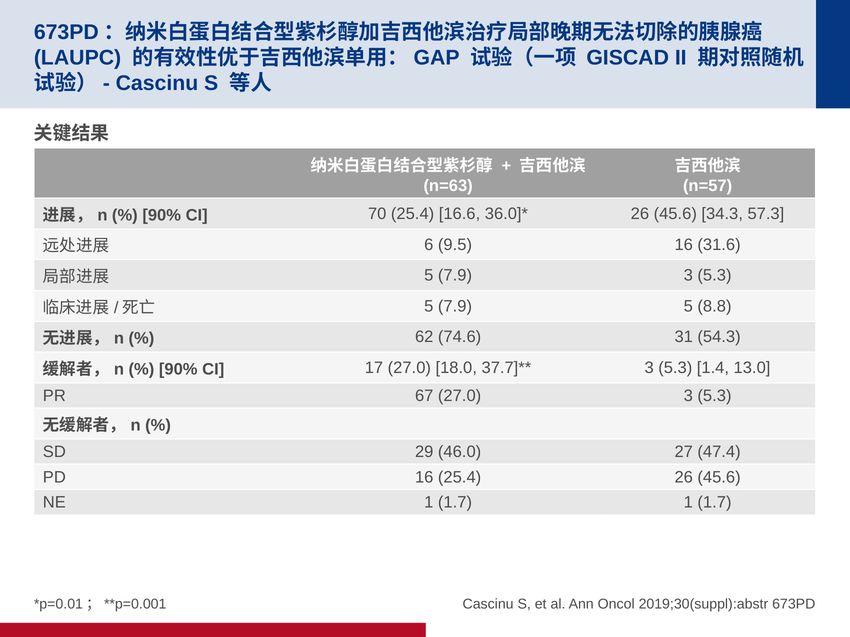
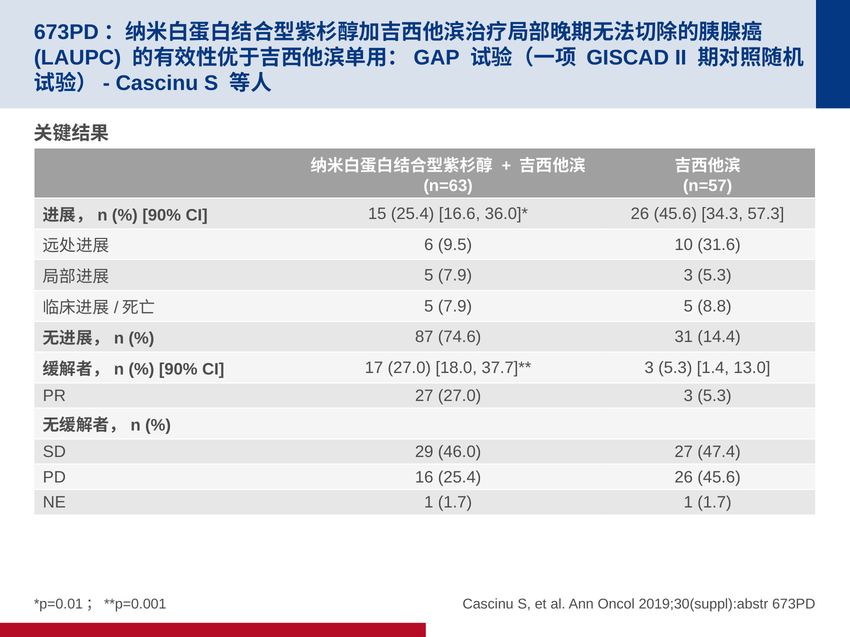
70: 70 -> 15
9.5 16: 16 -> 10
62: 62 -> 87
54.3: 54.3 -> 14.4
PR 67: 67 -> 27
